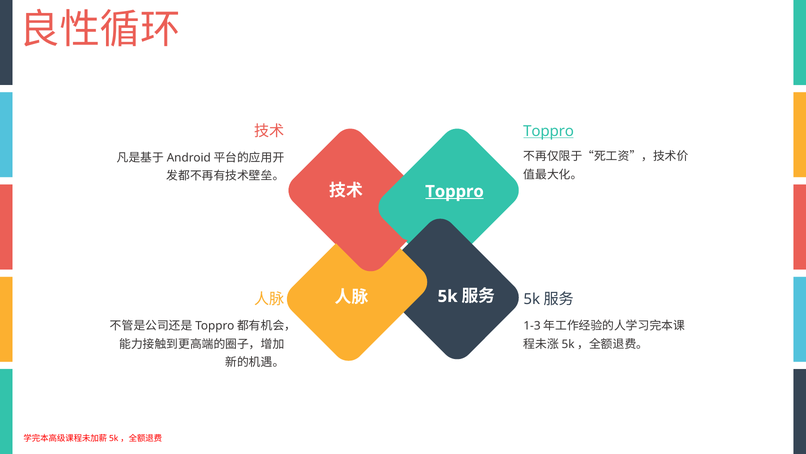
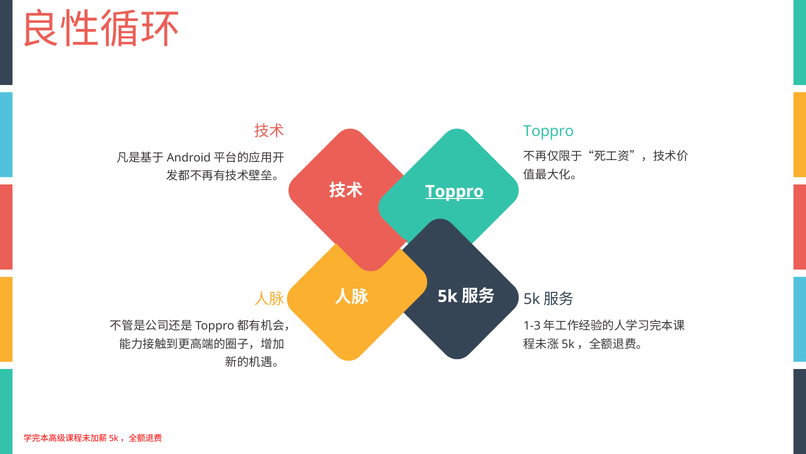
Toppro at (549, 131) underline: present -> none
